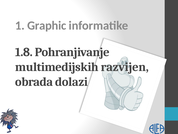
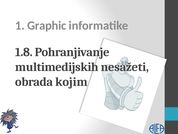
razvijen: razvijen -> nesažeti
dolazi: dolazi -> kojim
